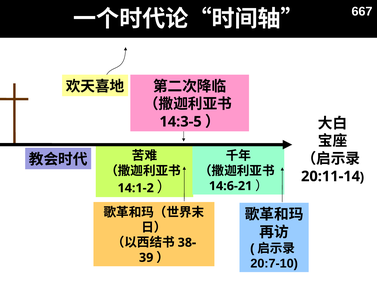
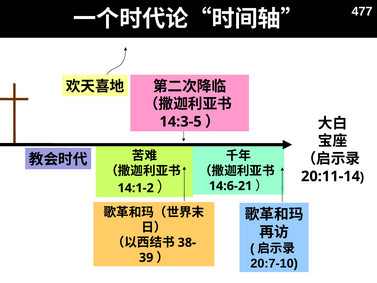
667: 667 -> 477
